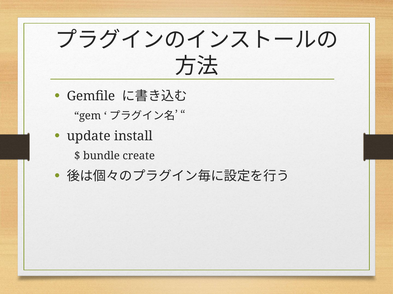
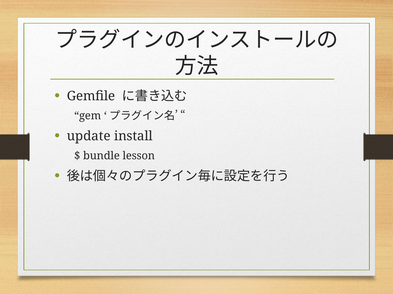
create: create -> lesson
